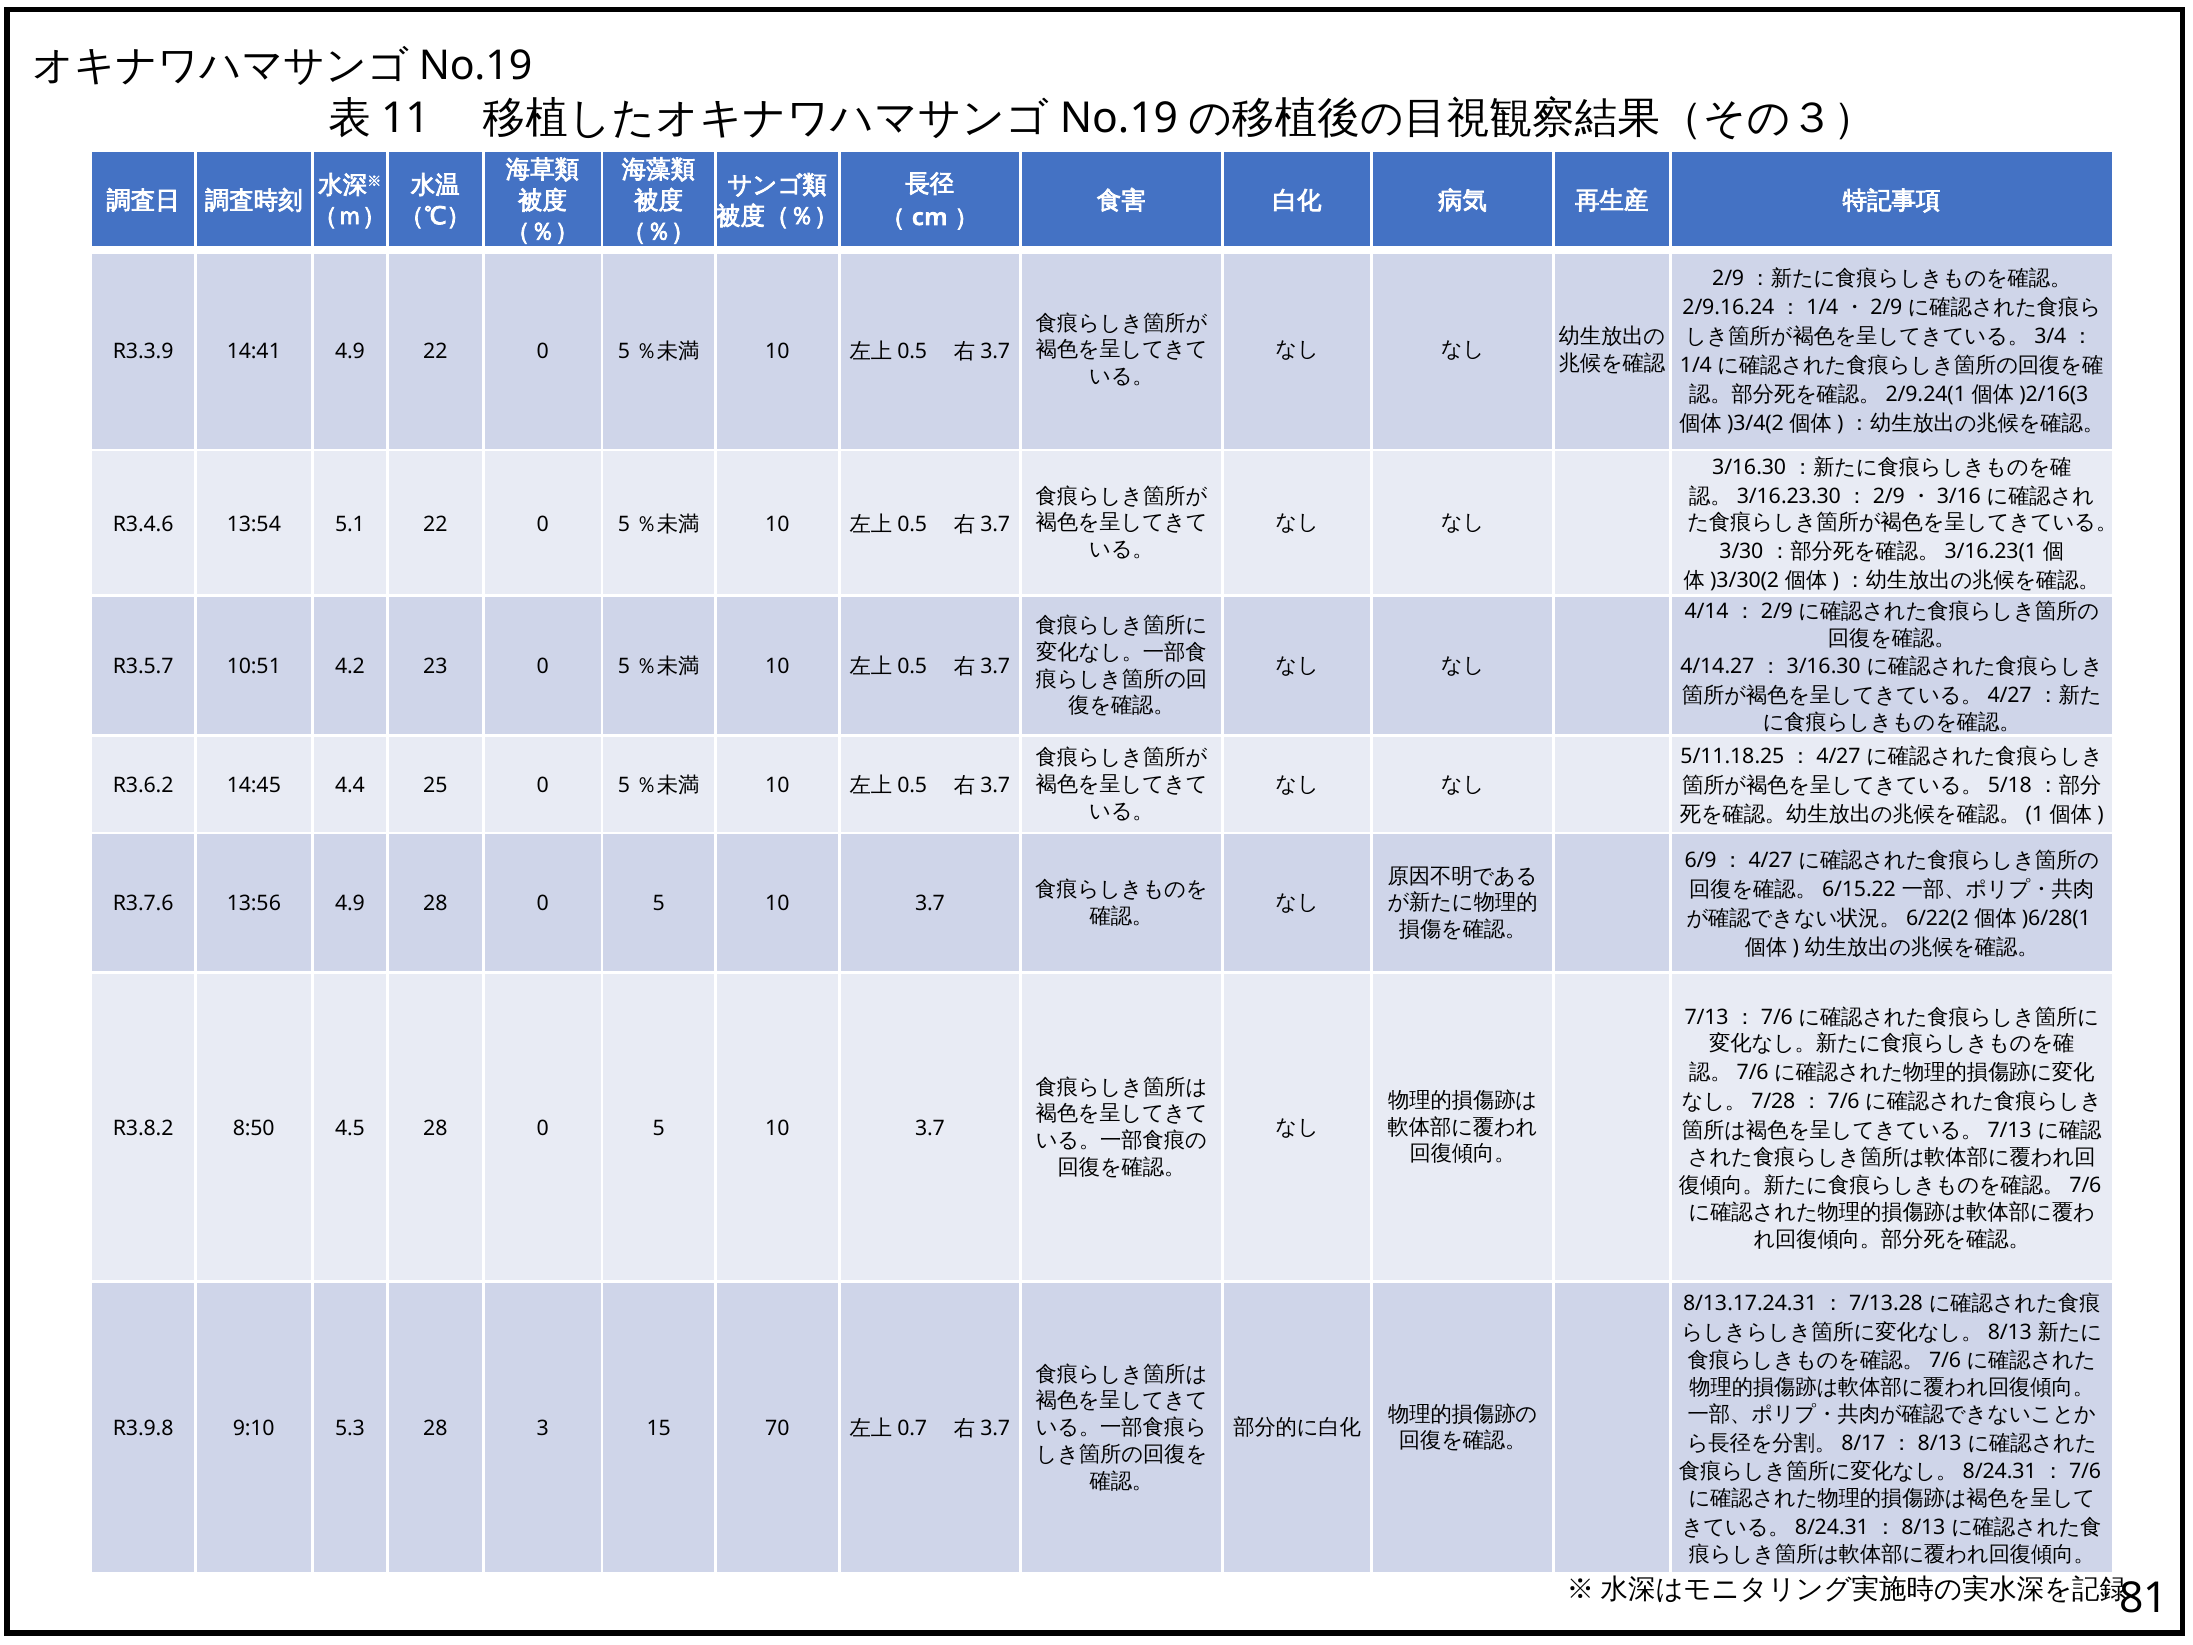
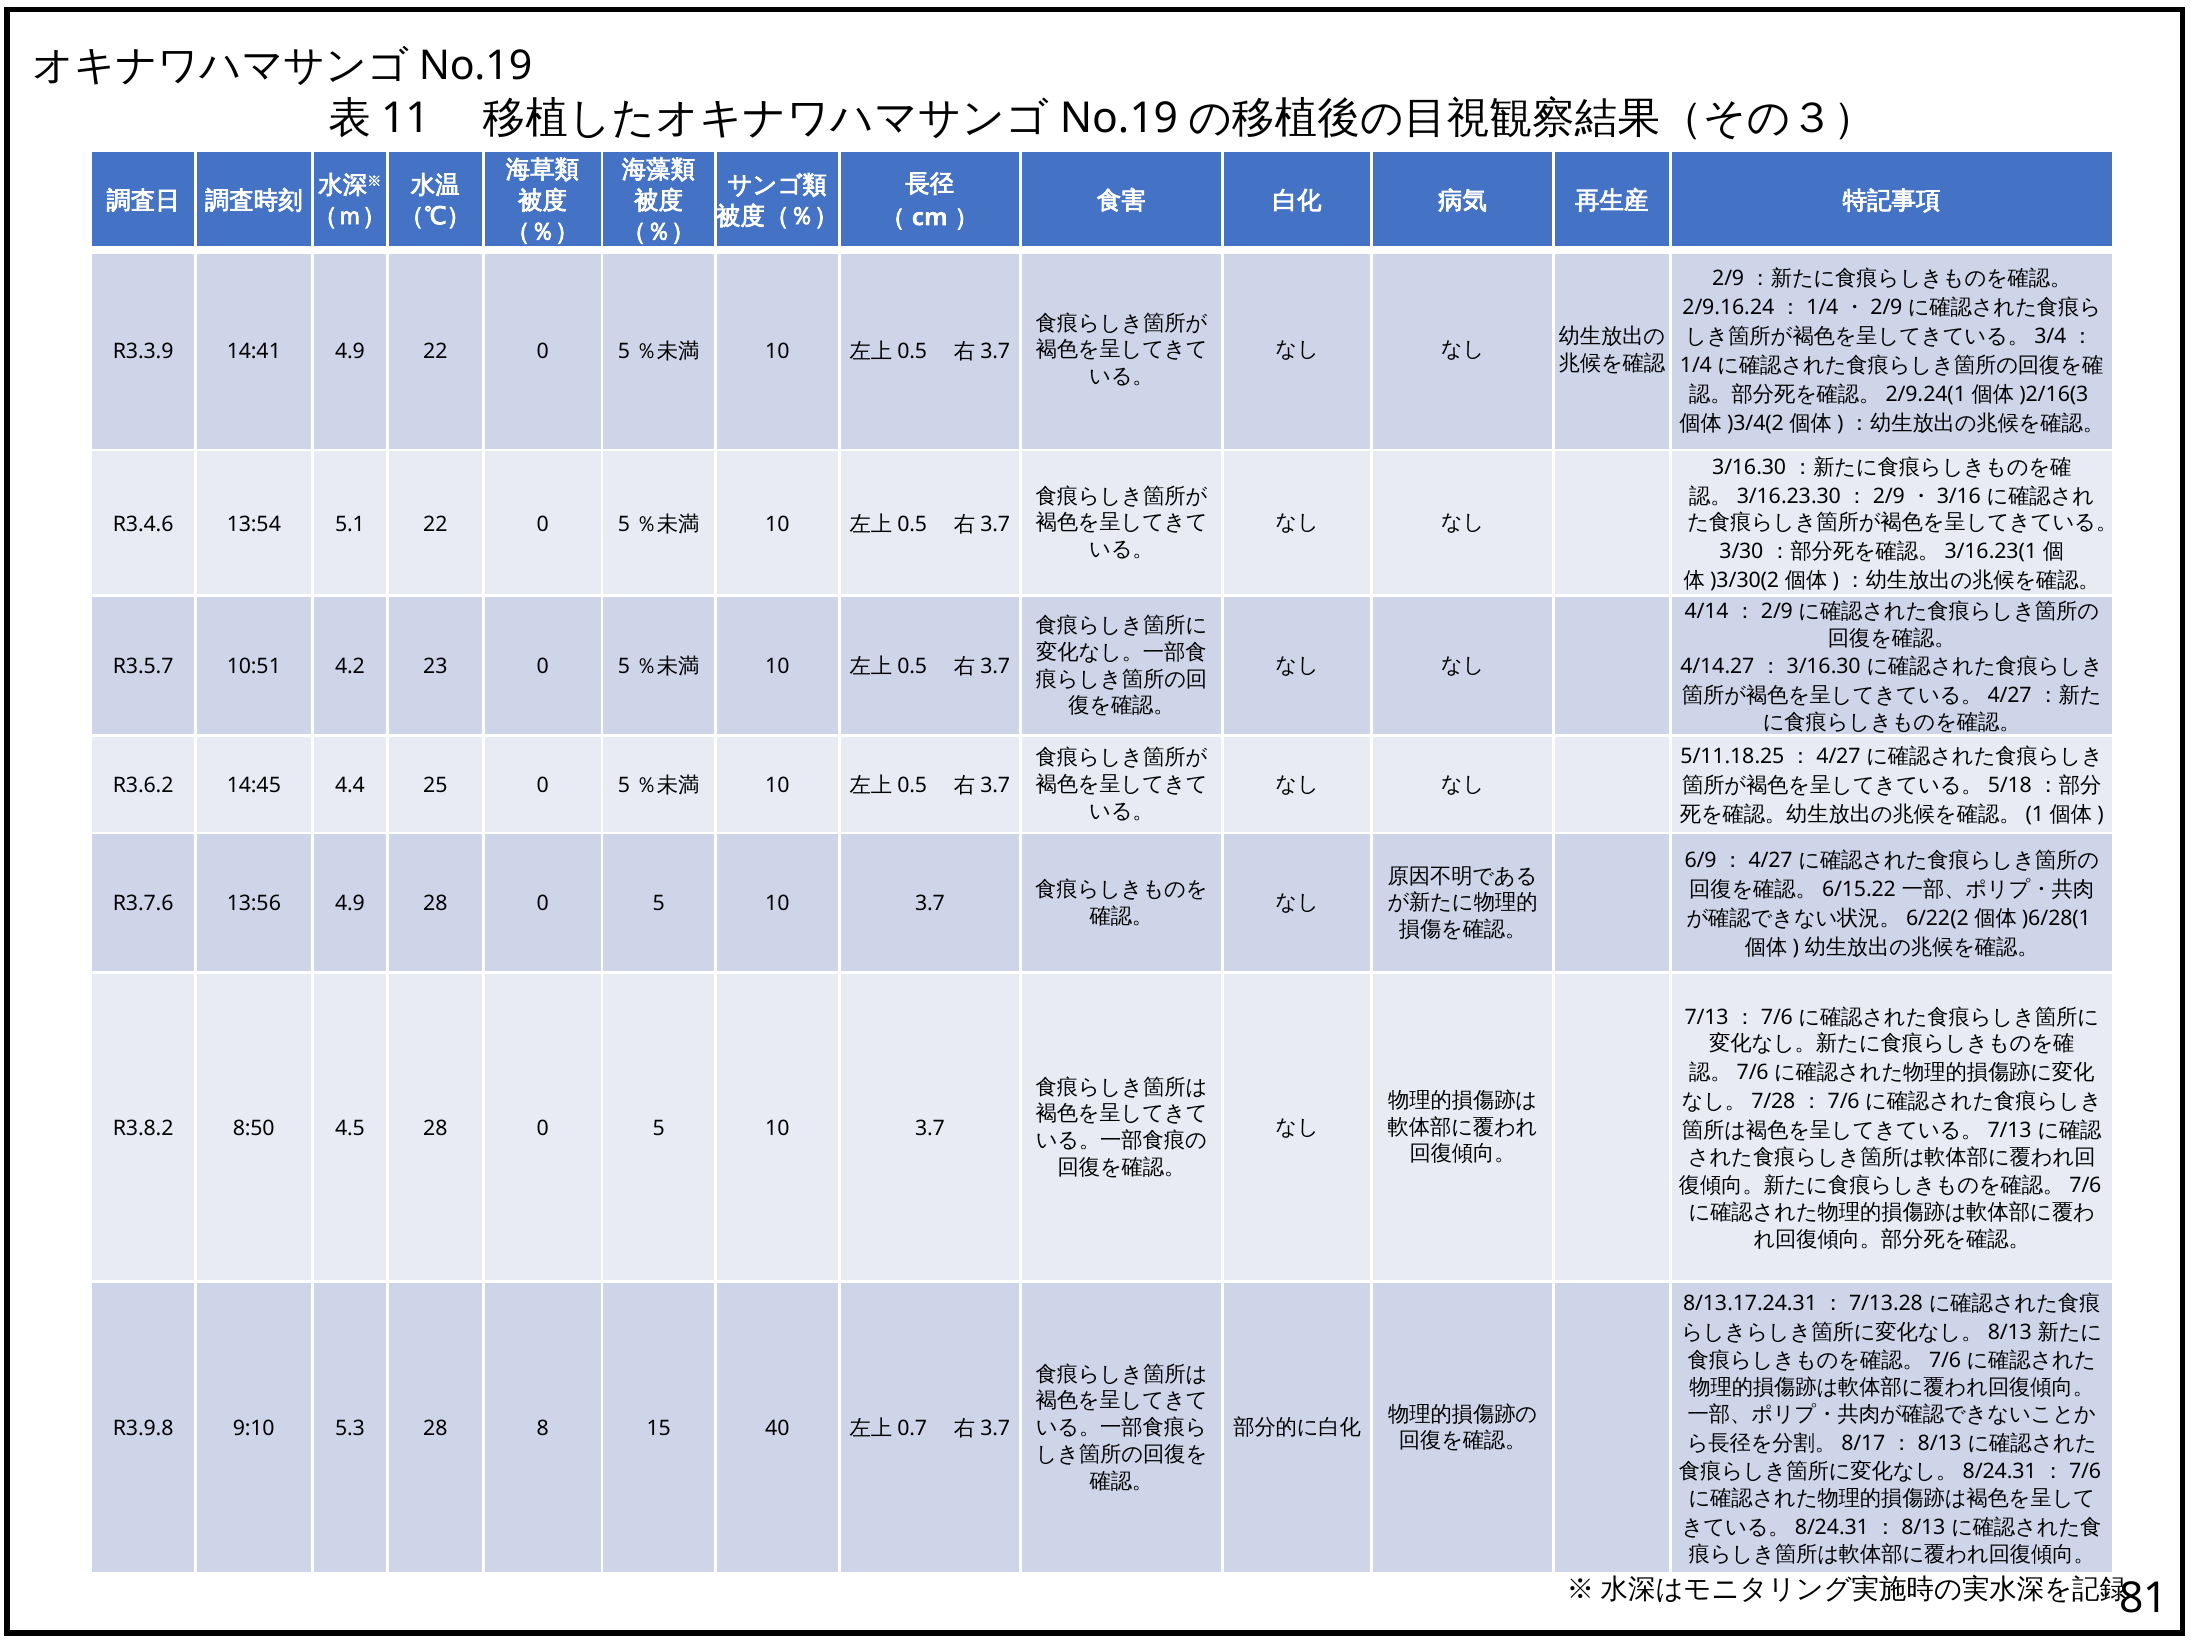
3: 3 -> 8
70: 70 -> 40
